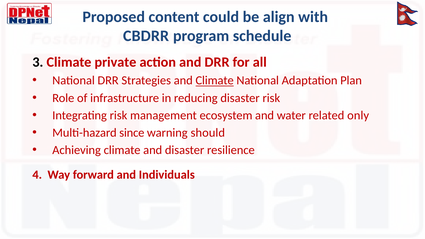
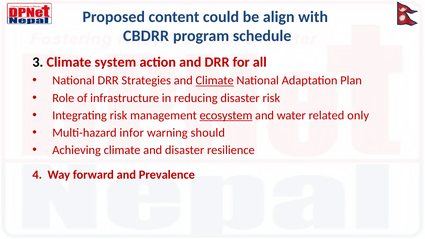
private: private -> system
ecosystem underline: none -> present
since: since -> infor
Individuals: Individuals -> Prevalence
